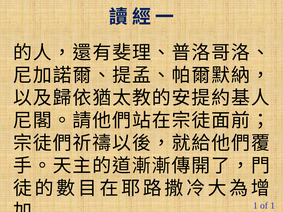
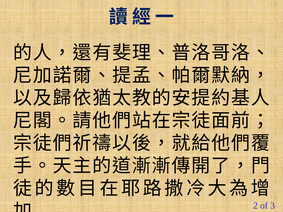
1 at (255, 206): 1 -> 2
of 1: 1 -> 3
